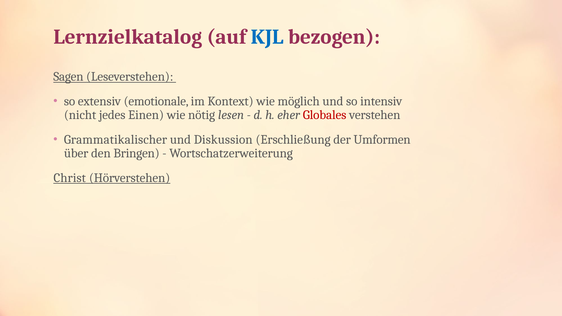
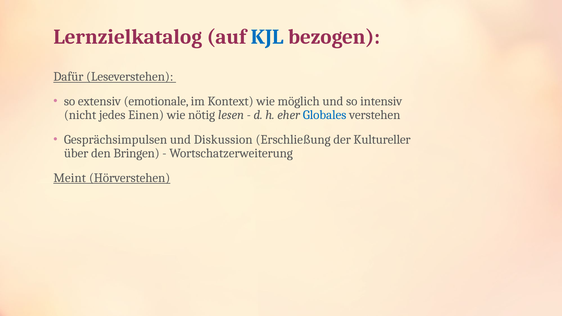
Sagen: Sagen -> Dafür
Globales colour: red -> blue
Grammatikalischer: Grammatikalischer -> Gesprächsimpulsen
Umformen: Umformen -> Kultureller
Christ: Christ -> Meint
